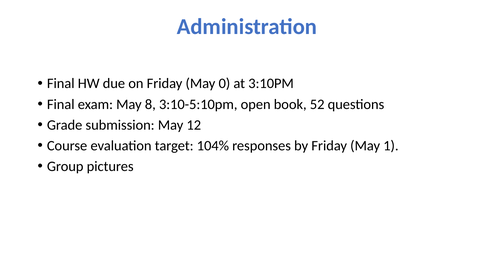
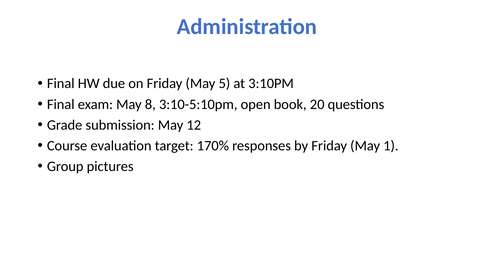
0: 0 -> 5
52: 52 -> 20
104%: 104% -> 170%
